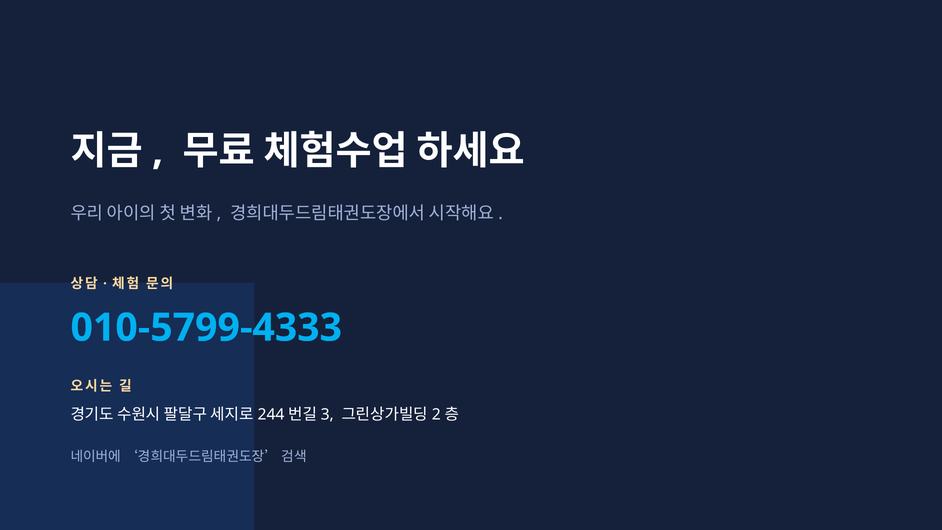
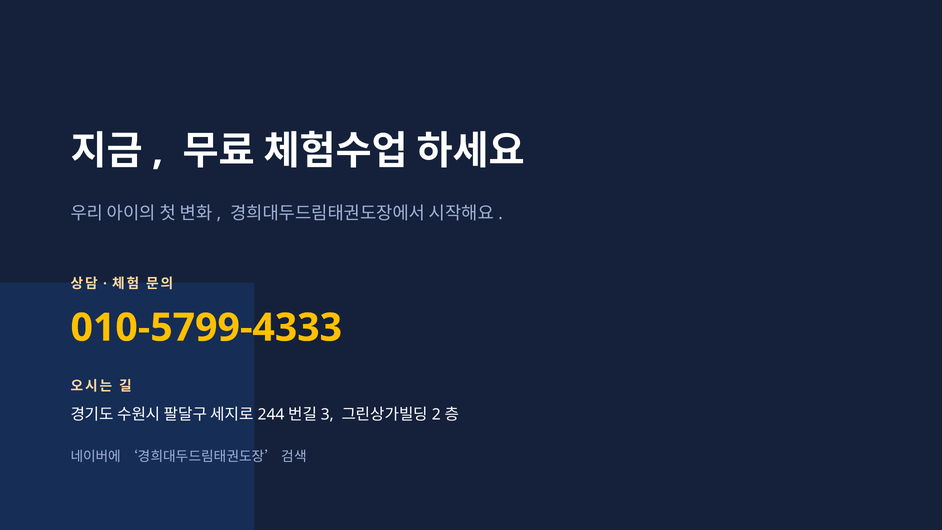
010-5799-4333 colour: light blue -> yellow
